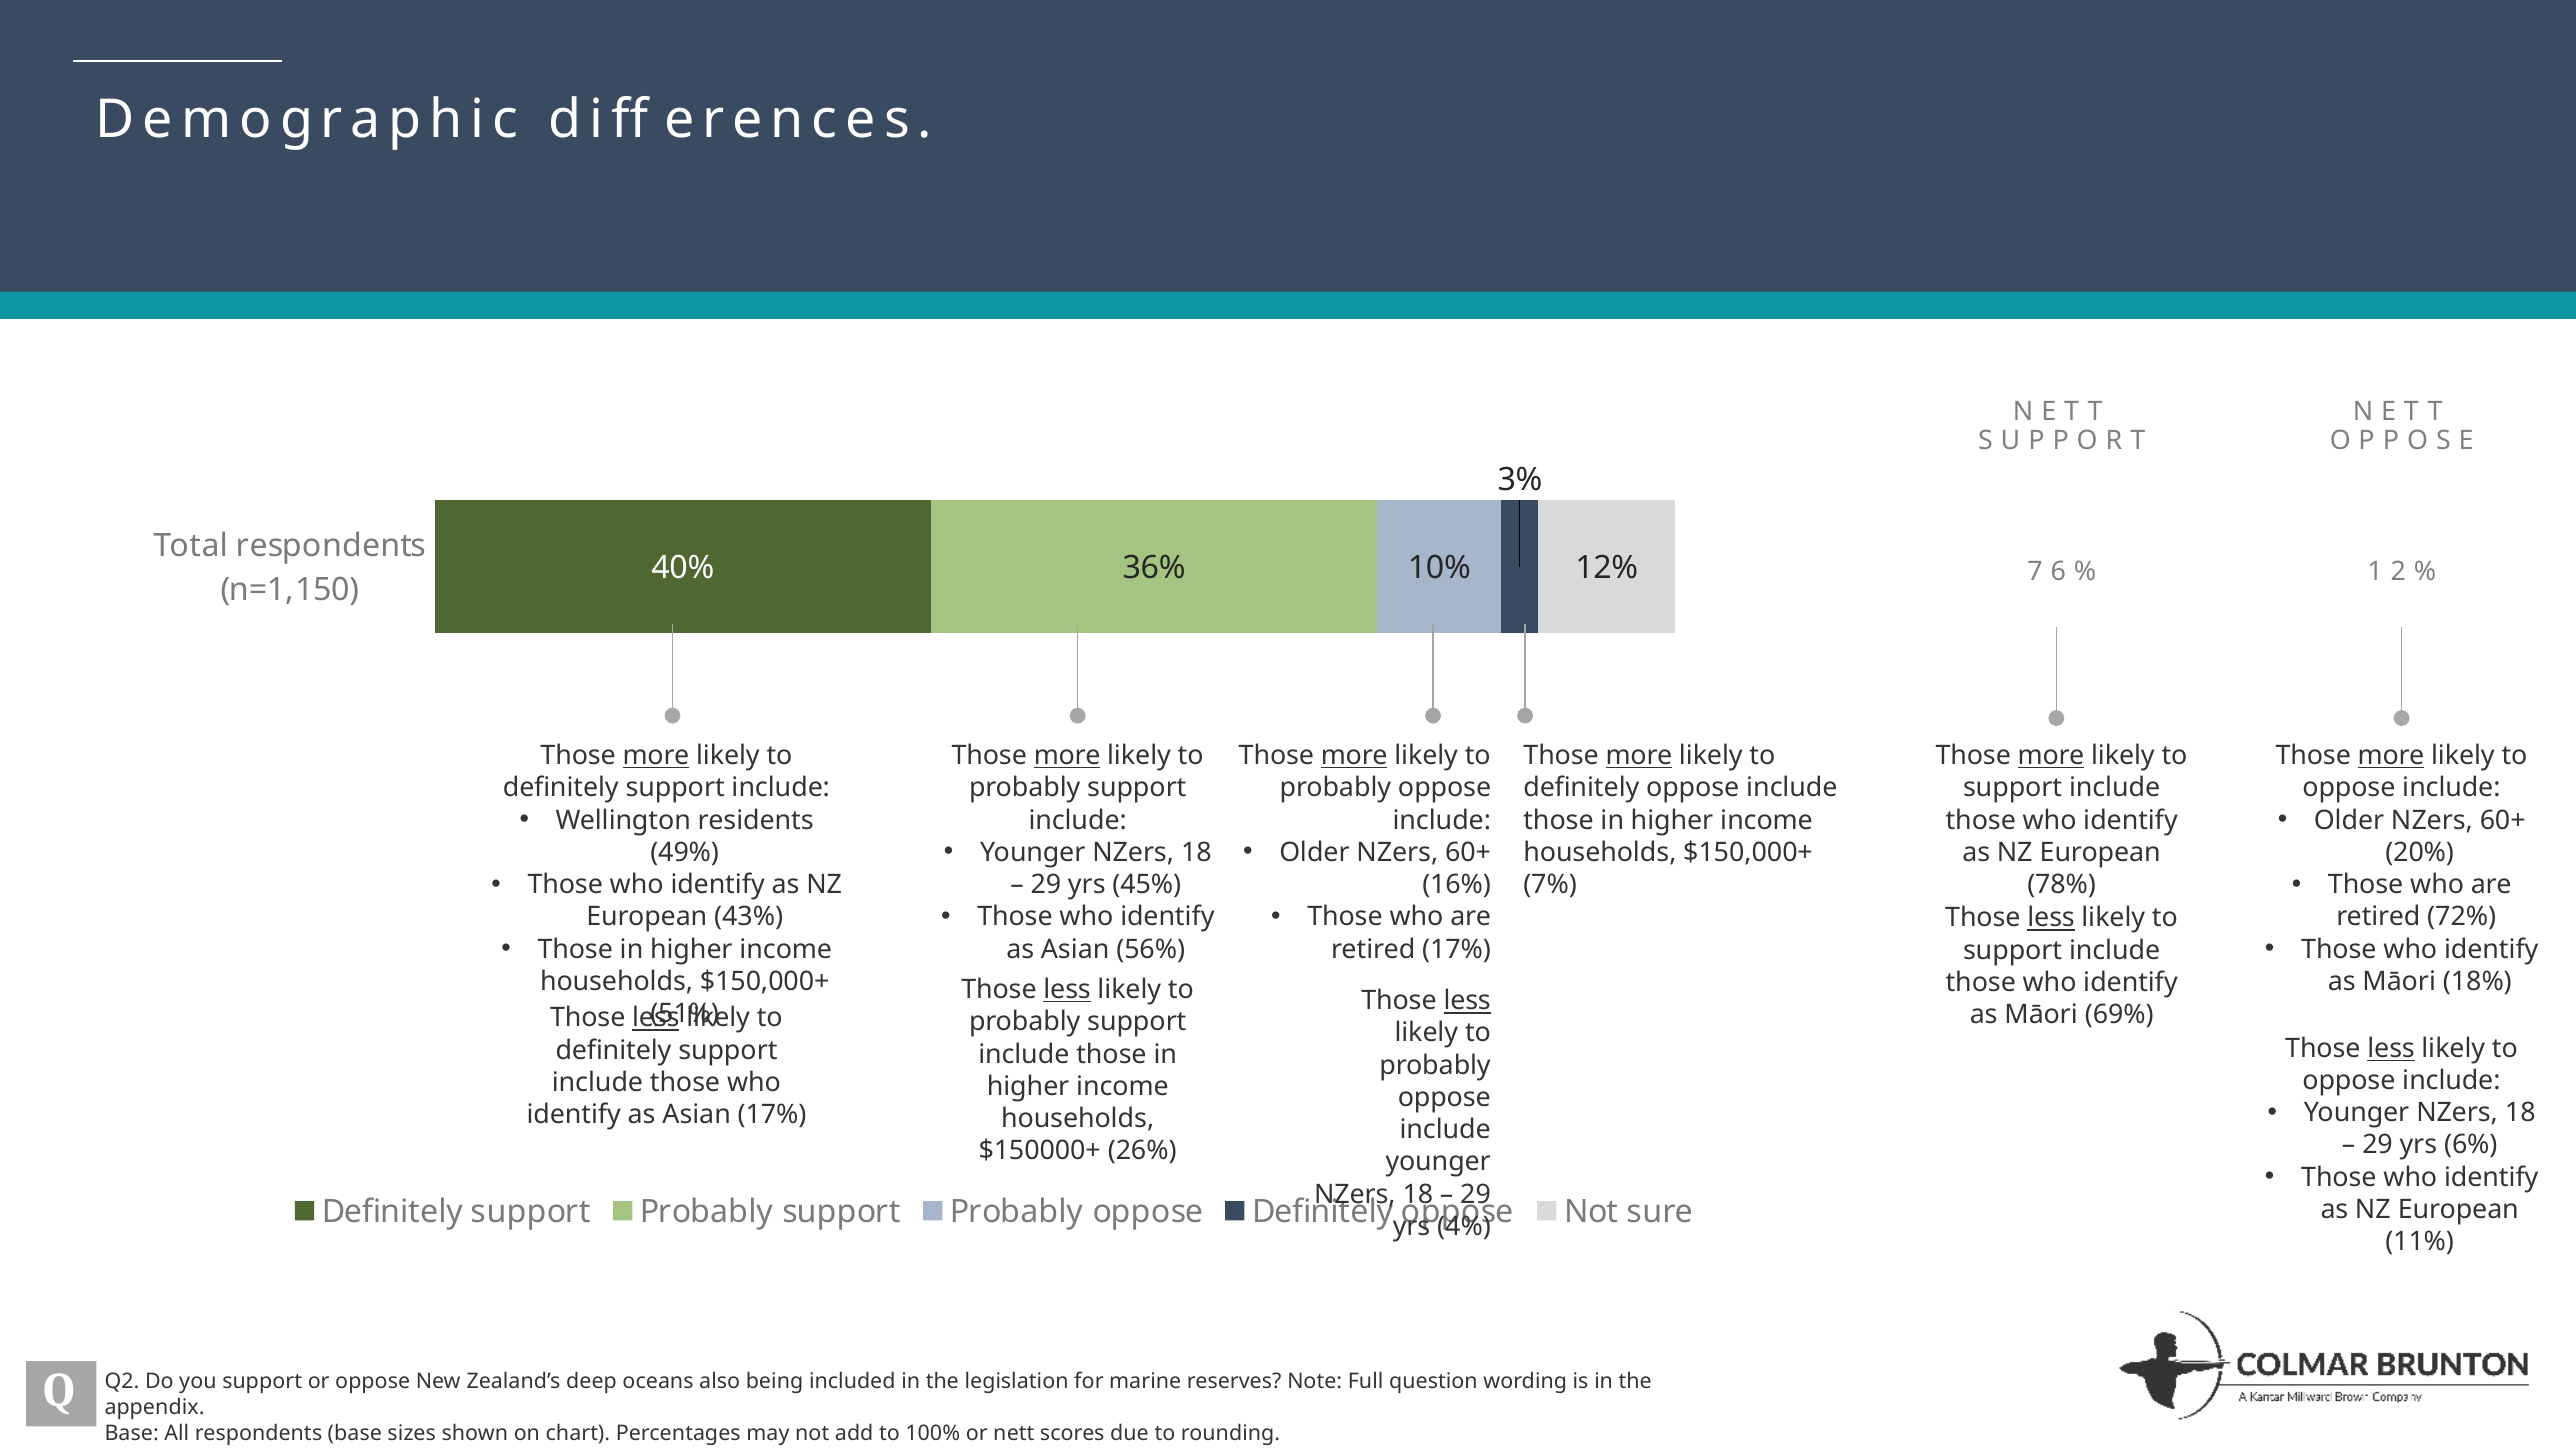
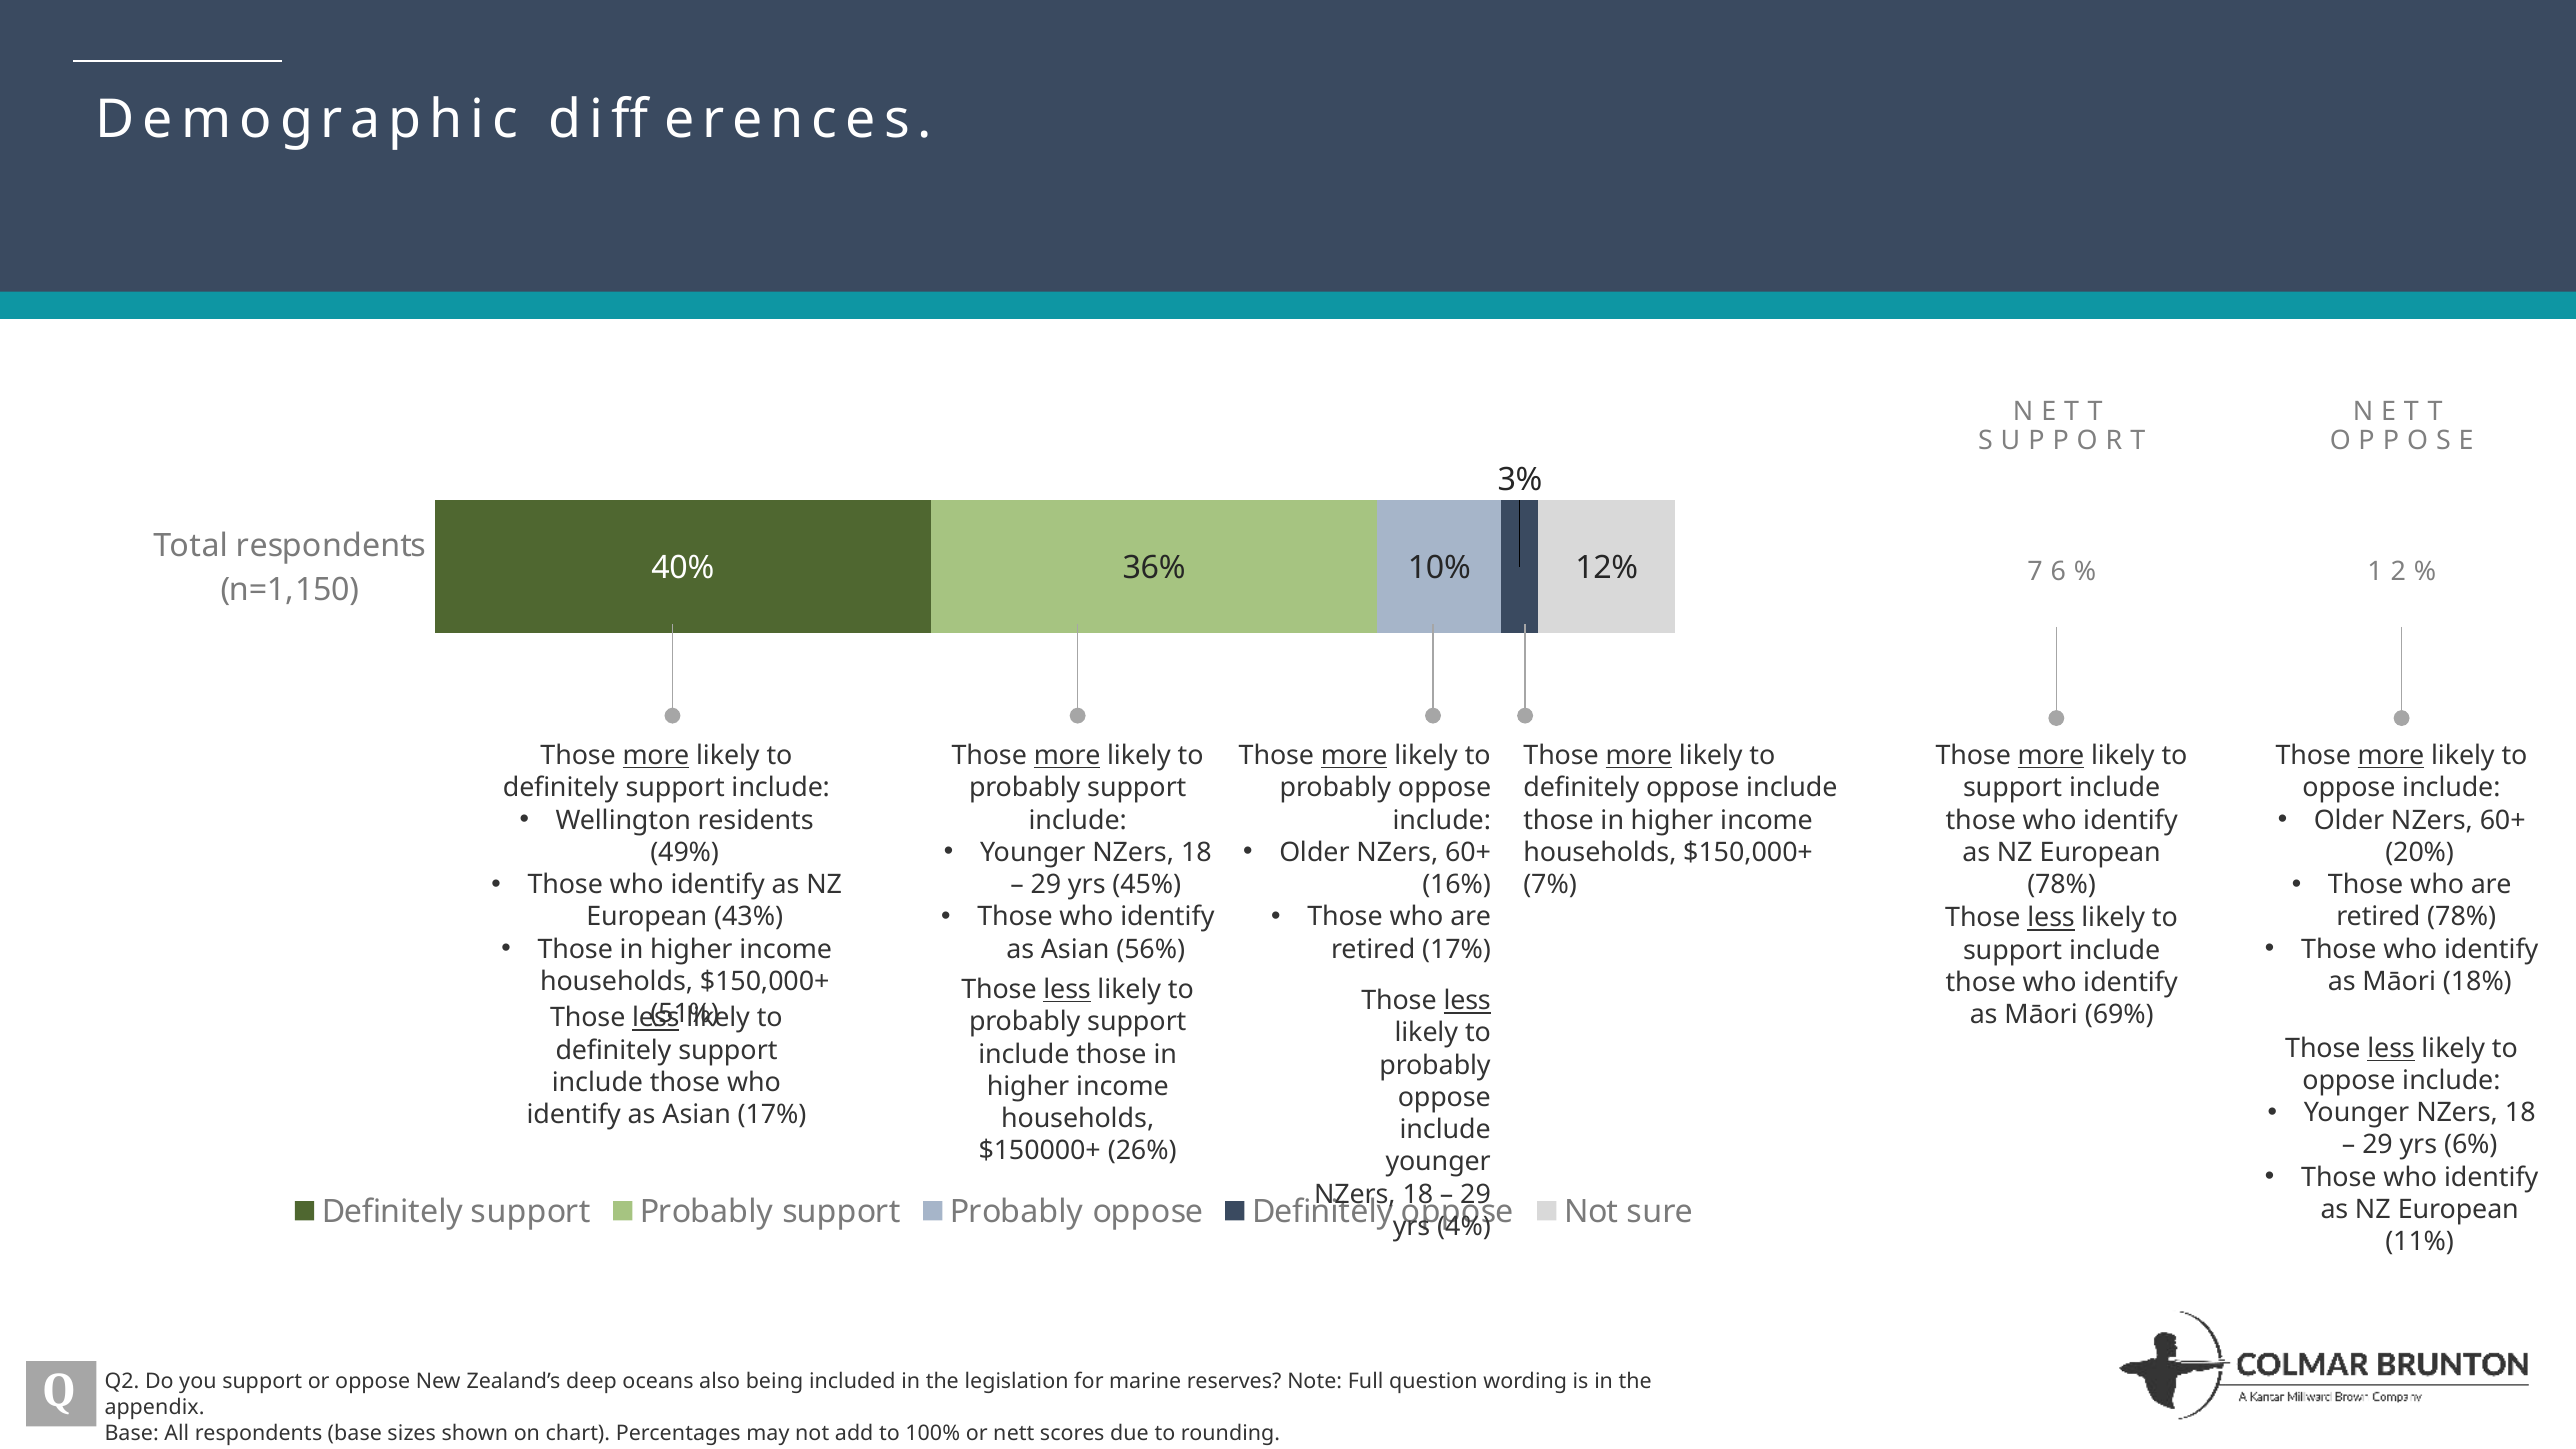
retired 72%: 72% -> 78%
